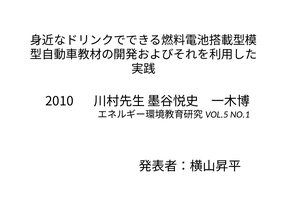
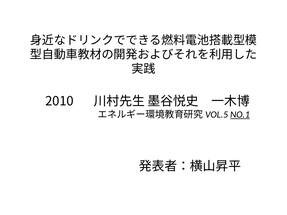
NO.1 underline: none -> present
